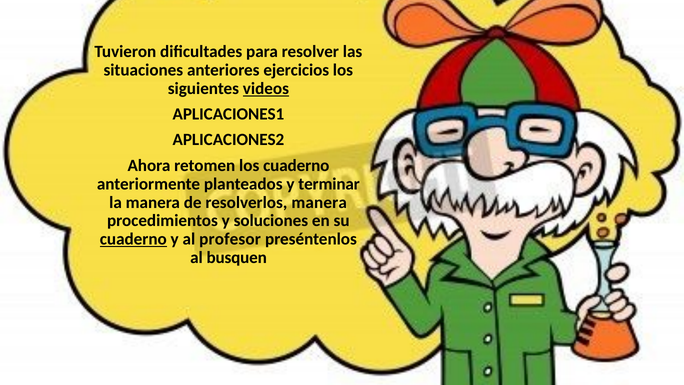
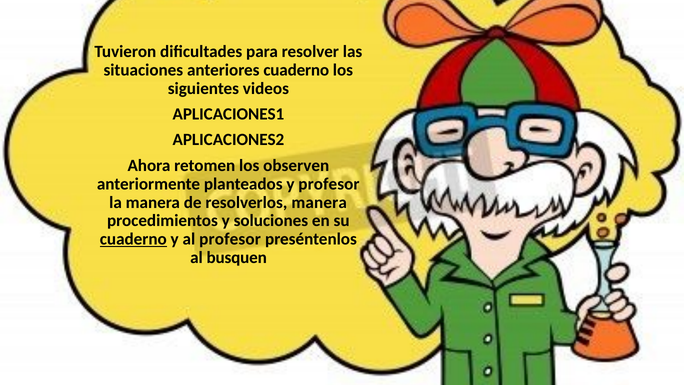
anteriores ejercicios: ejercicios -> cuaderno
videos underline: present -> none
los cuaderno: cuaderno -> observen
y terminar: terminar -> profesor
